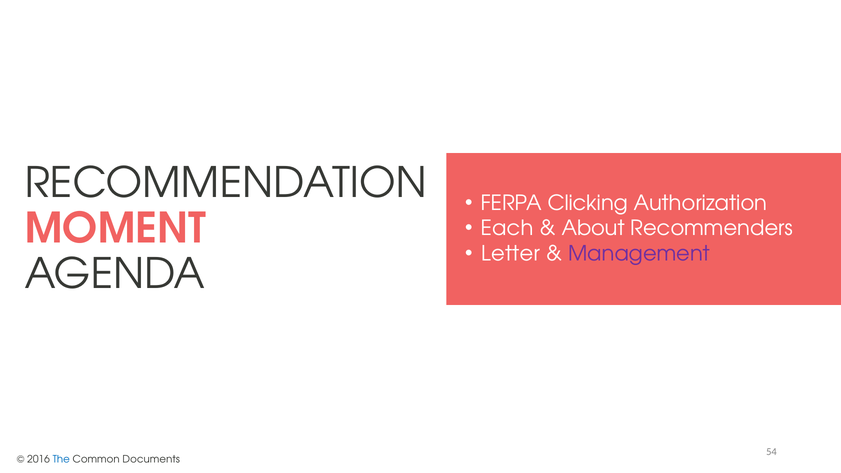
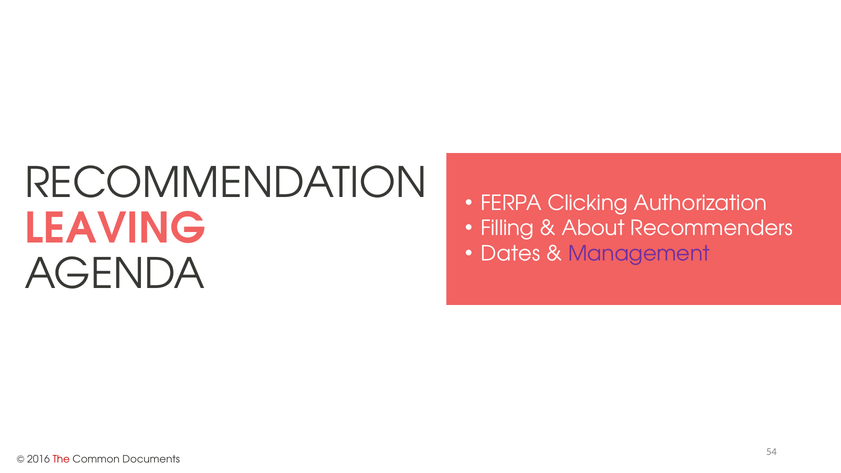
Each: Each -> Filling
MOMENT: MOMENT -> LEAVING
Letter: Letter -> Dates
The colour: blue -> red
